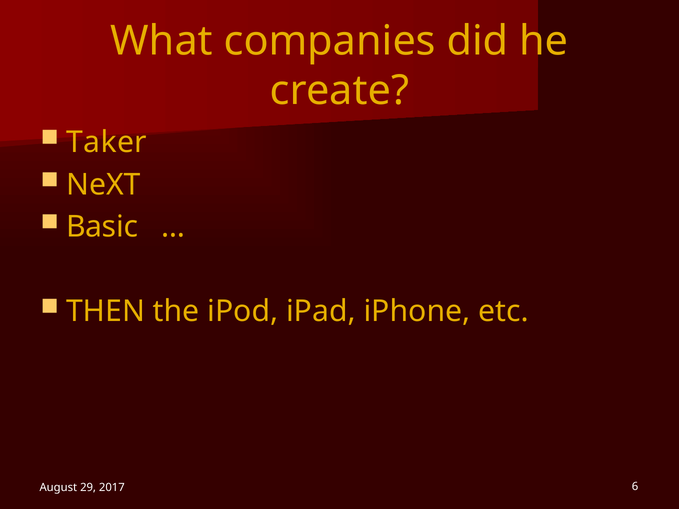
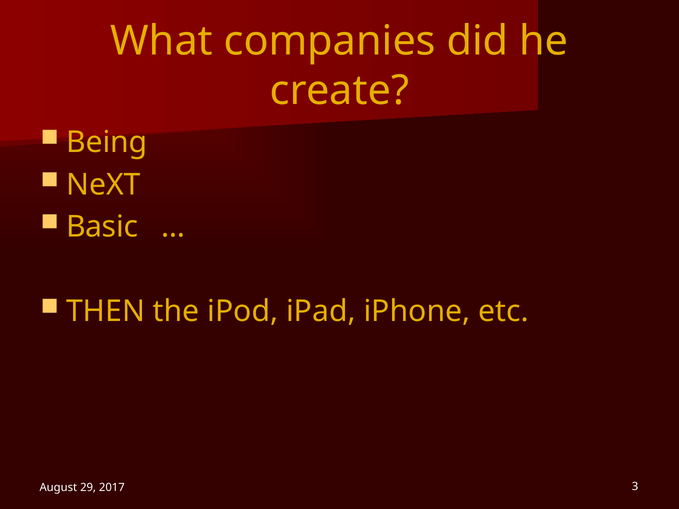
Taker: Taker -> Being
6: 6 -> 3
